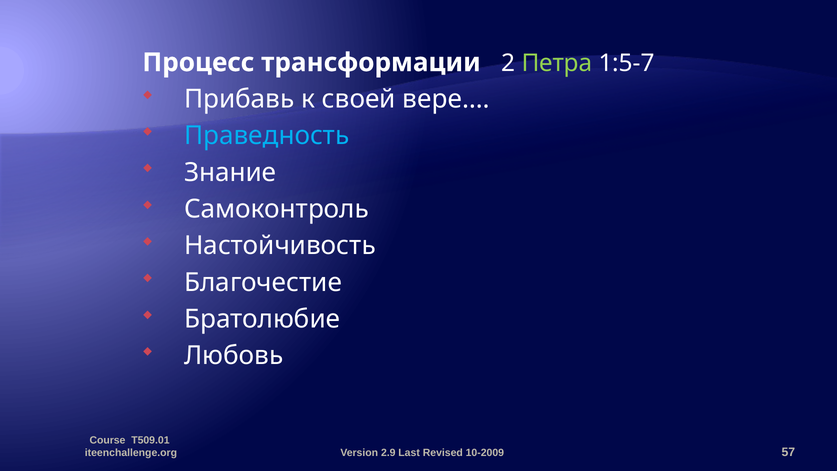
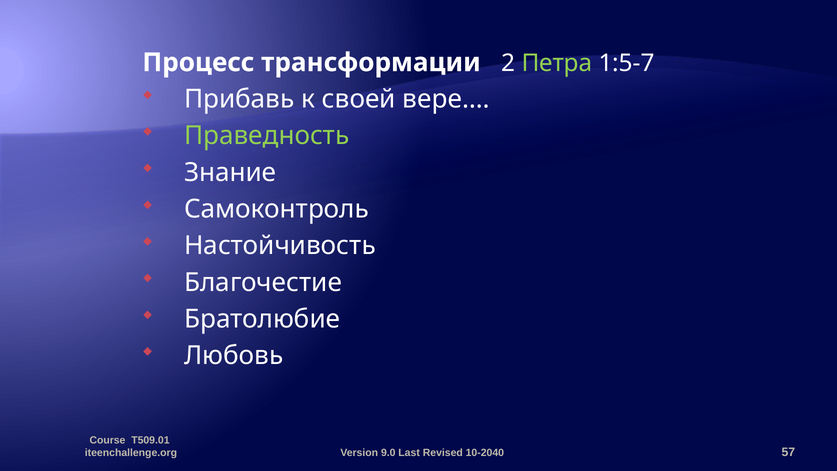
Праведность colour: light blue -> light green
2.9: 2.9 -> 9.0
10-2009: 10-2009 -> 10-2040
